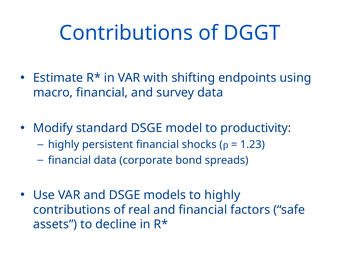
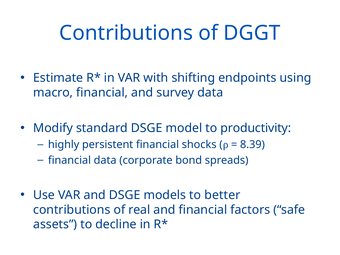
1.23: 1.23 -> 8.39
to highly: highly -> better
